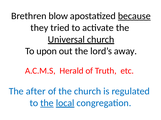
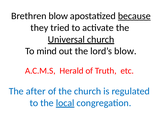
upon: upon -> mind
lord’s away: away -> blow
the at (47, 104) underline: present -> none
